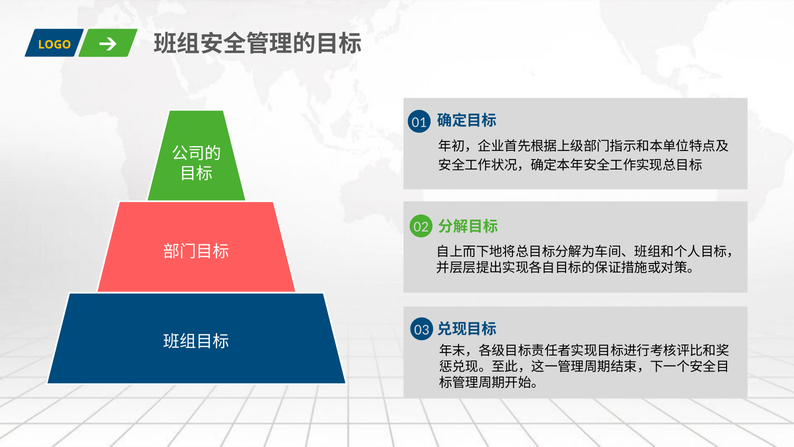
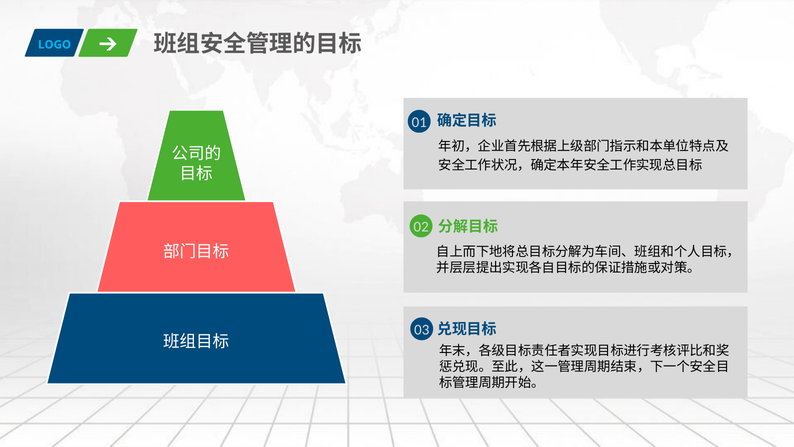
LOGO colour: yellow -> light blue
